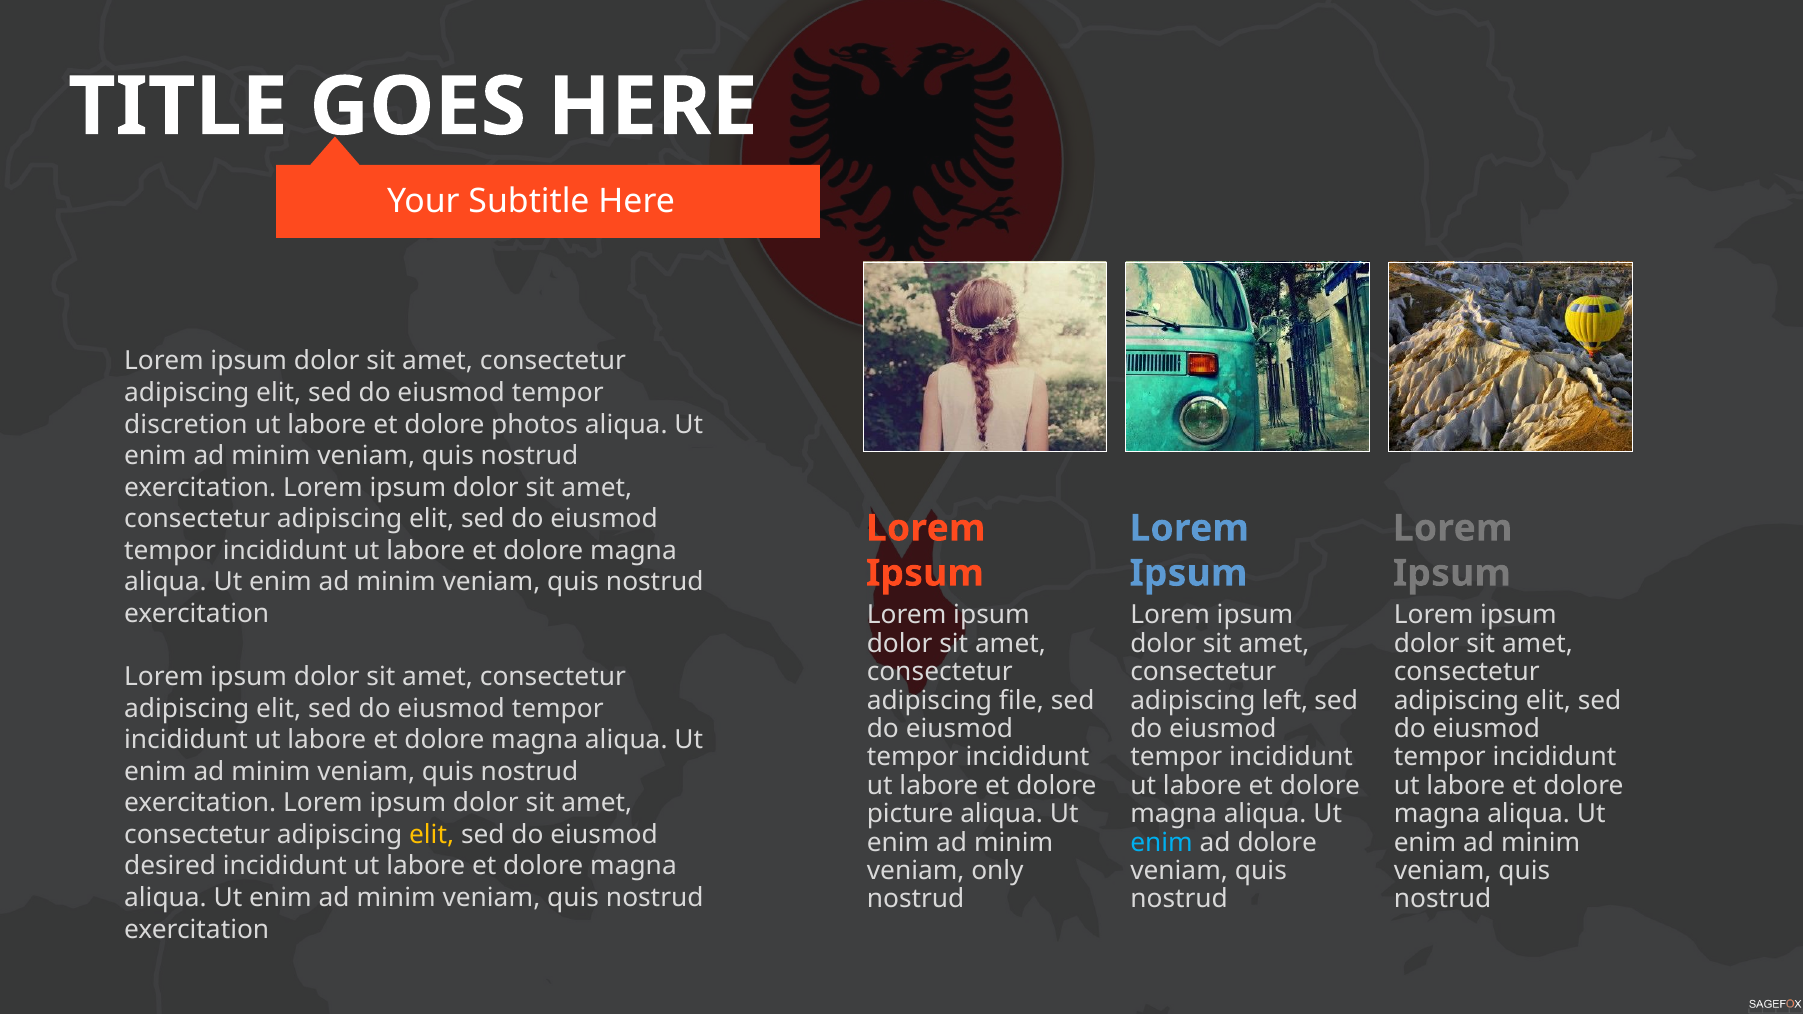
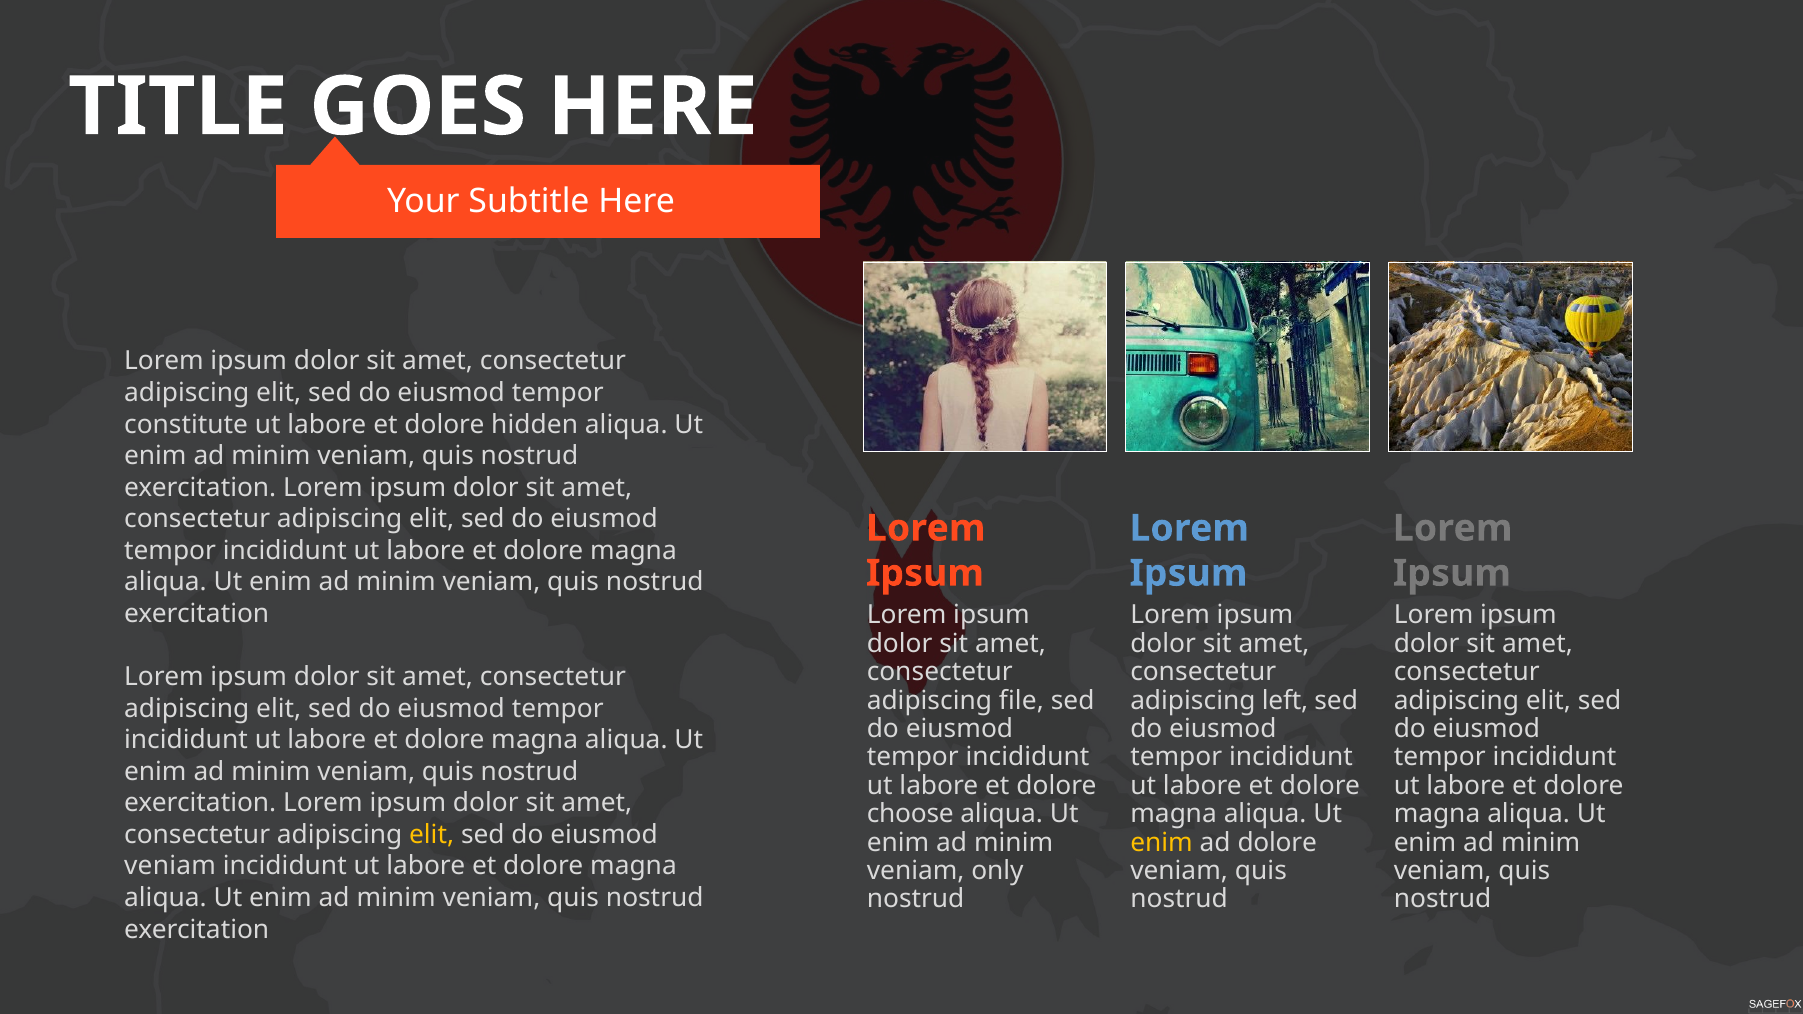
discretion: discretion -> constitute
photos: photos -> hidden
picture: picture -> choose
enim at (1162, 843) colour: light blue -> yellow
desired at (170, 866): desired -> veniam
